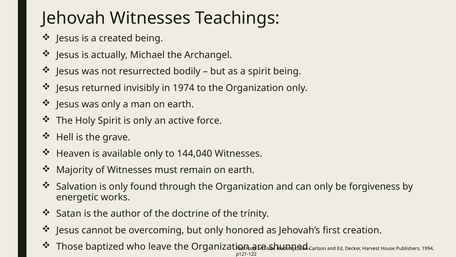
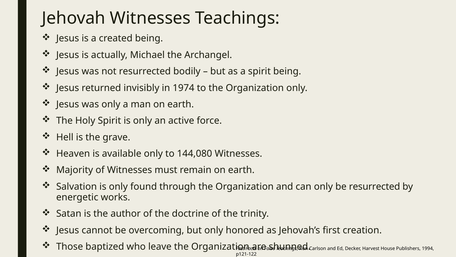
144,040: 144,040 -> 144,080
be forgiveness: forgiveness -> resurrected
